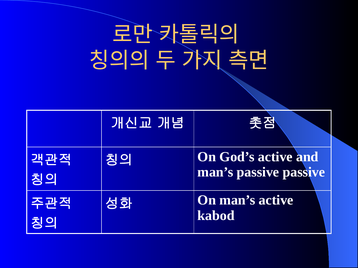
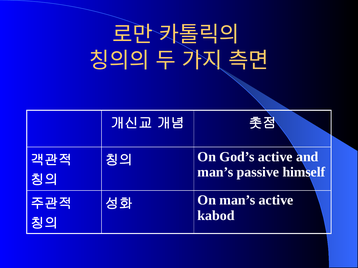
passive passive: passive -> himself
